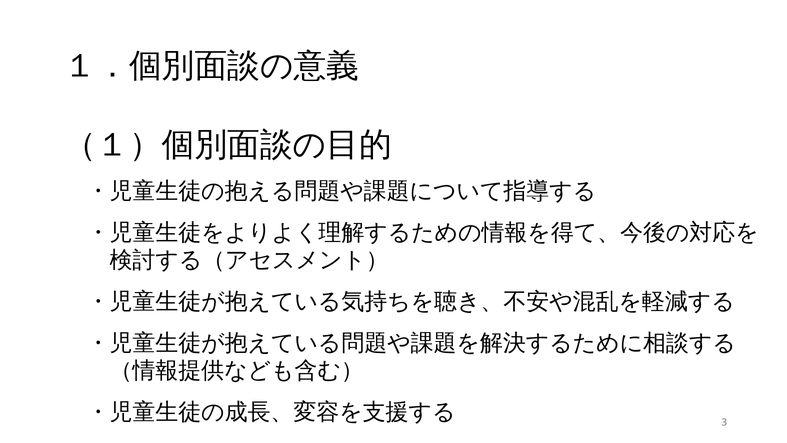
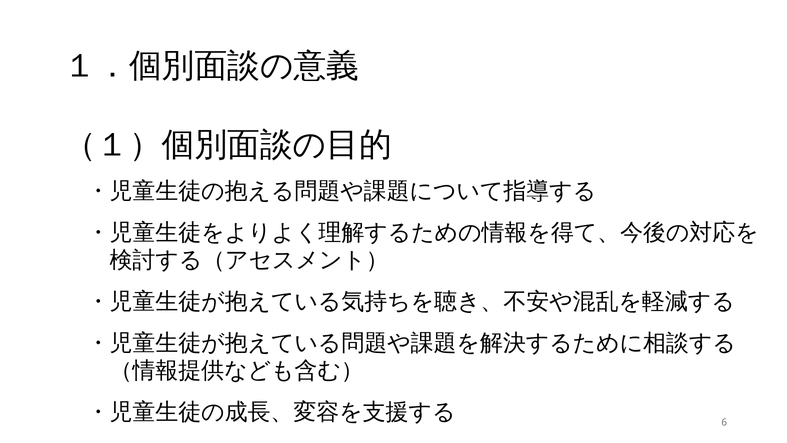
3: 3 -> 6
